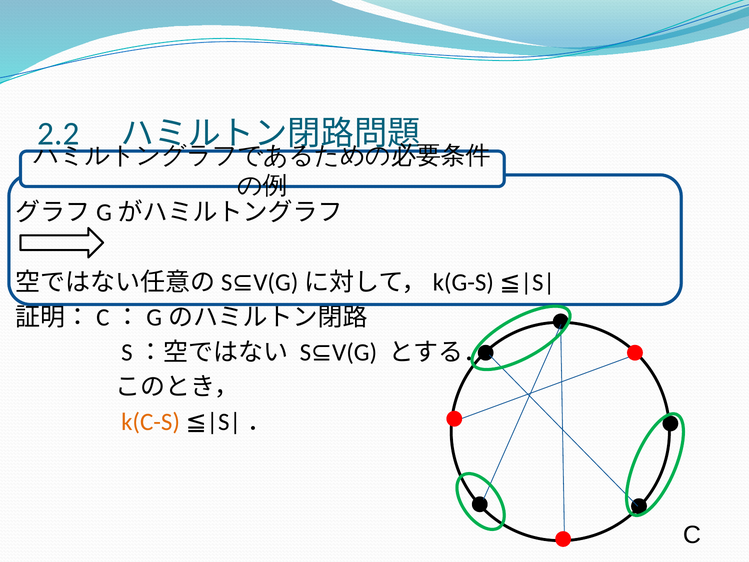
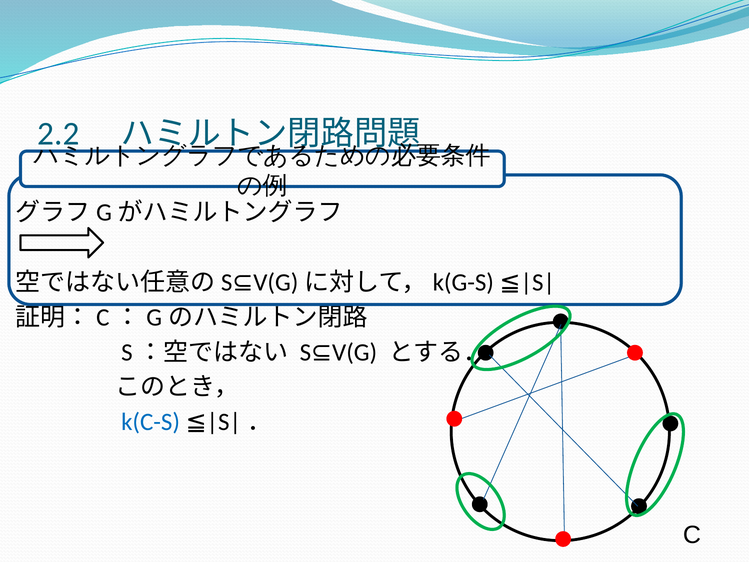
k(C-S colour: orange -> blue
